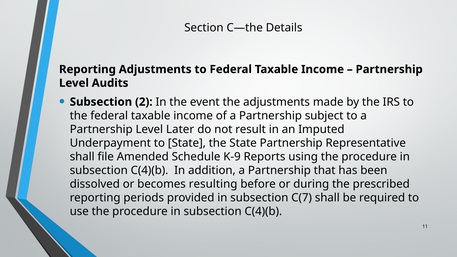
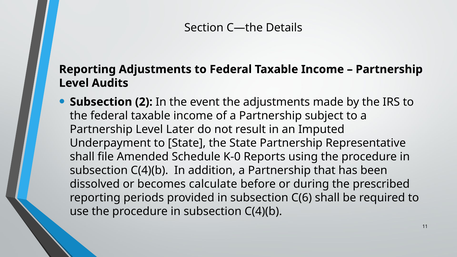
K-9: K-9 -> K-0
resulting: resulting -> calculate
C(7: C(7 -> C(6
